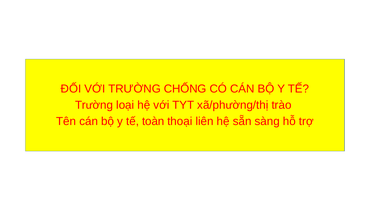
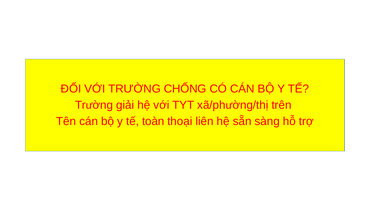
loại: loại -> giải
trào: trào -> trên
